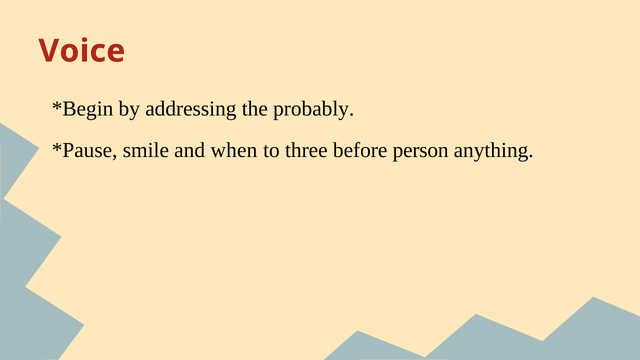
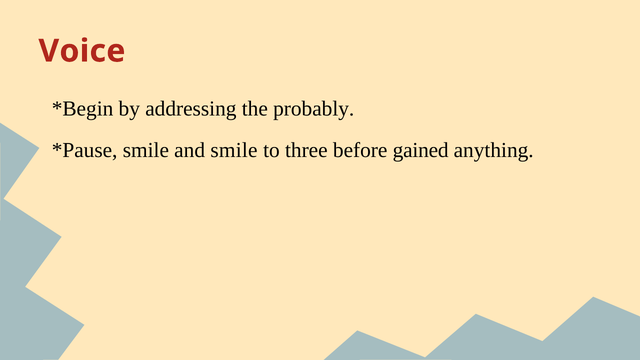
and when: when -> smile
person: person -> gained
